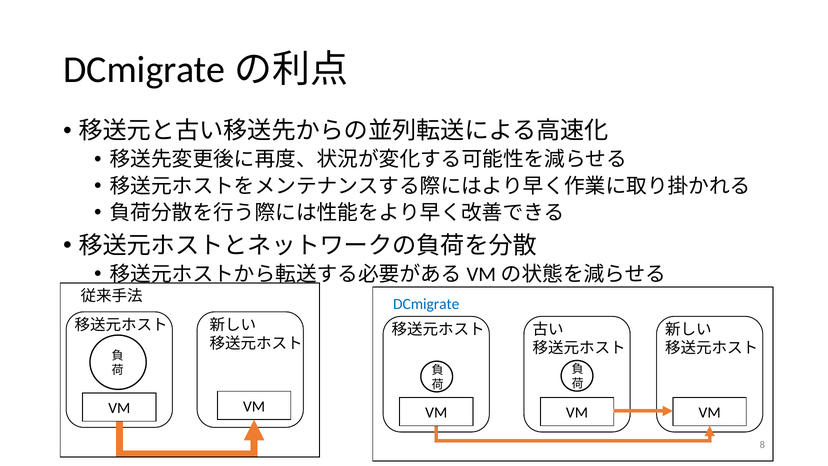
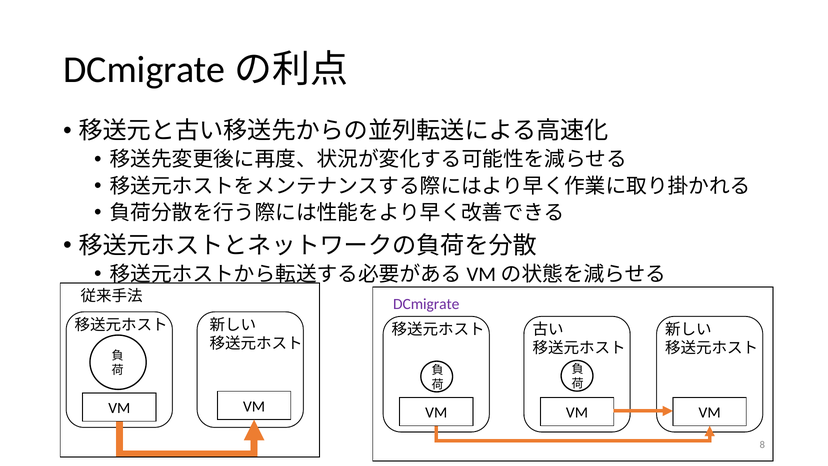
DCmigrate colour: blue -> purple
